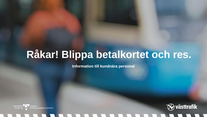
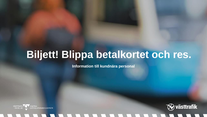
Råkar: Råkar -> Biljett
